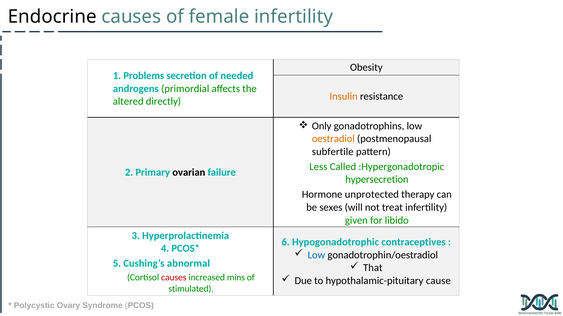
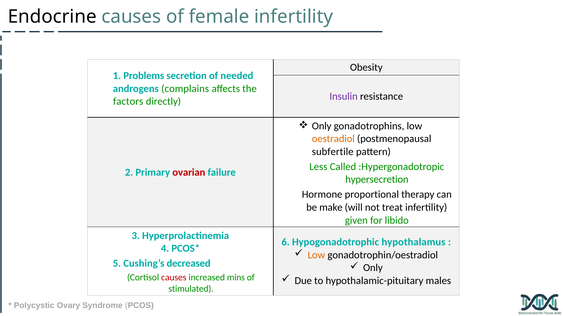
primordial: primordial -> complains
Insulin colour: orange -> purple
altered: altered -> factors
ovarian colour: black -> red
unprotected: unprotected -> proportional
sexes: sexes -> make
contraceptives: contraceptives -> hypothalamus
Low at (316, 255) colour: blue -> orange
abnormal: abnormal -> decreased
That at (373, 268): That -> Only
cause: cause -> males
